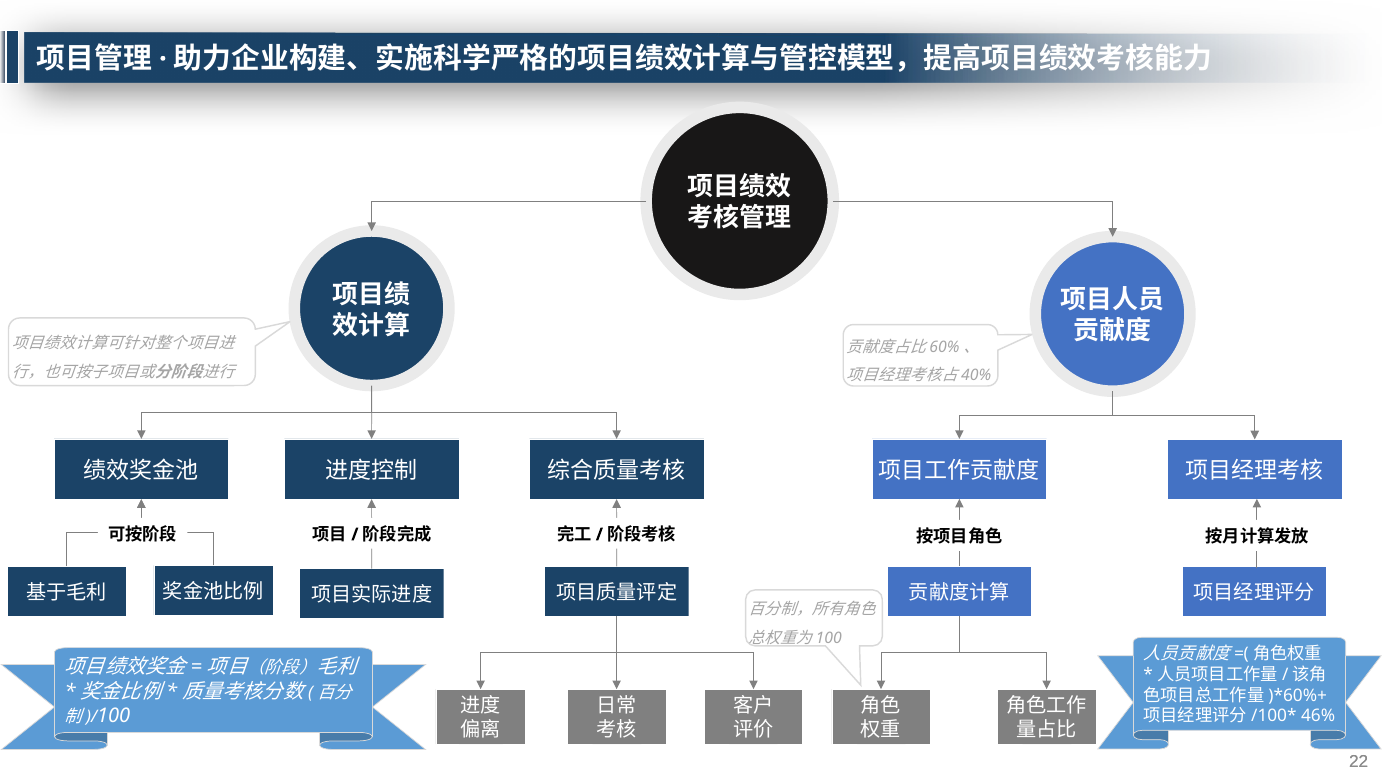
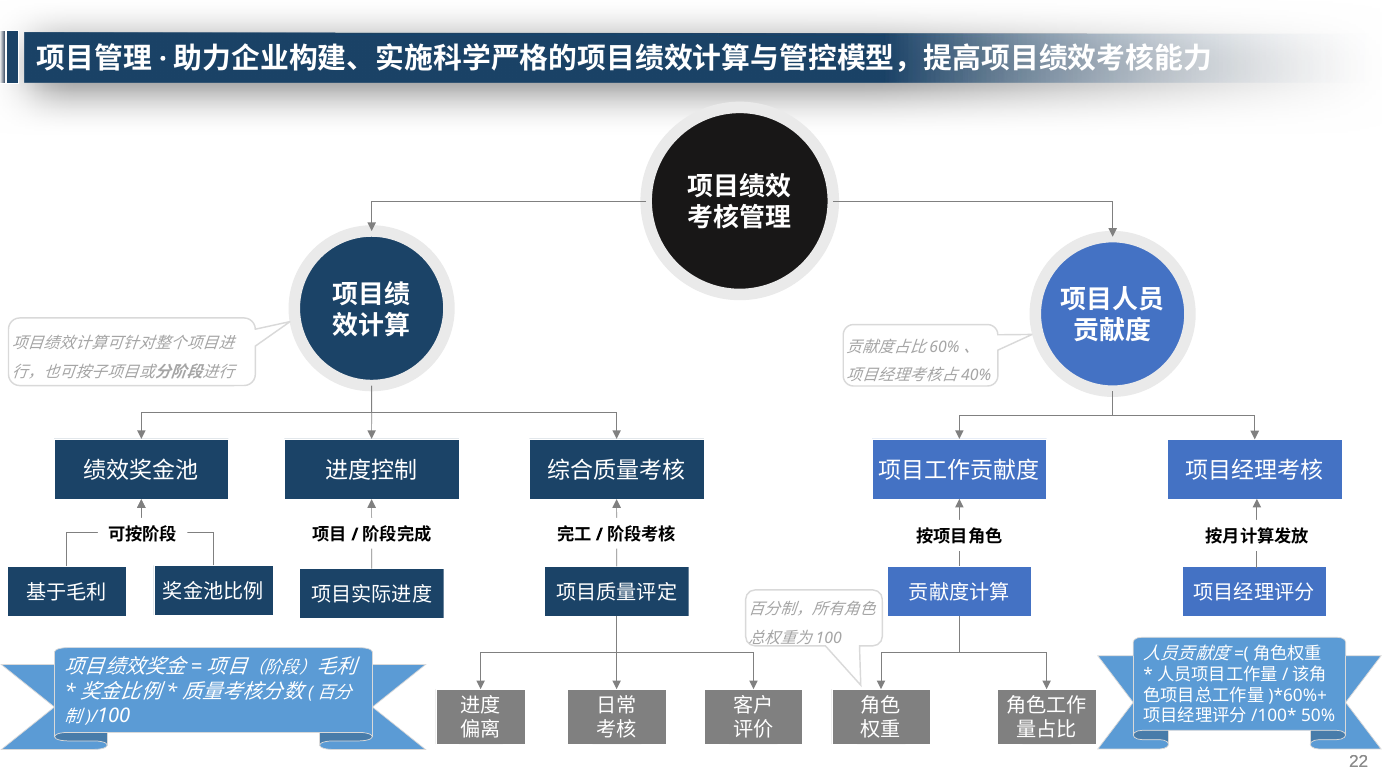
46%: 46% -> 50%
